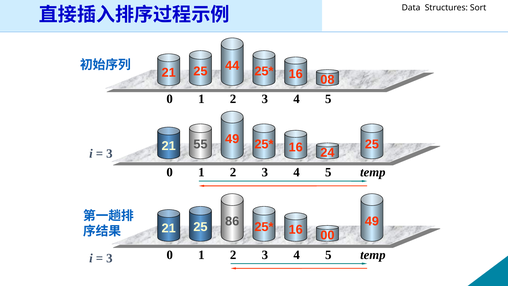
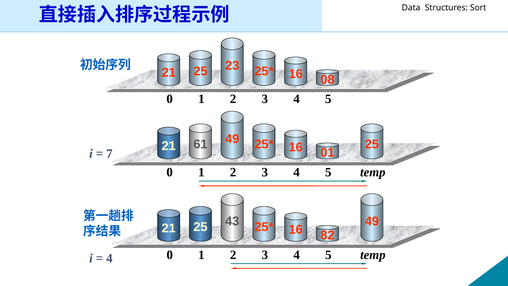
44: 44 -> 23
55: 55 -> 61
24: 24 -> 01
3 at (109, 153): 3 -> 7
86: 86 -> 43
00: 00 -> 82
3 at (109, 258): 3 -> 4
